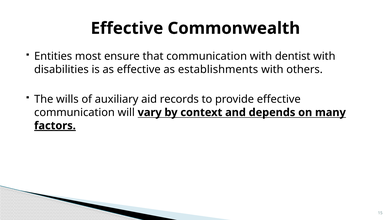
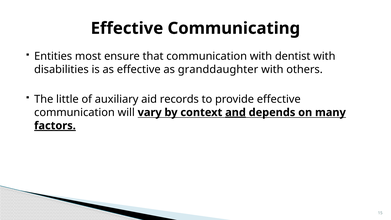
Commonwealth: Commonwealth -> Communicating
establishments: establishments -> granddaughter
wills: wills -> little
and underline: none -> present
